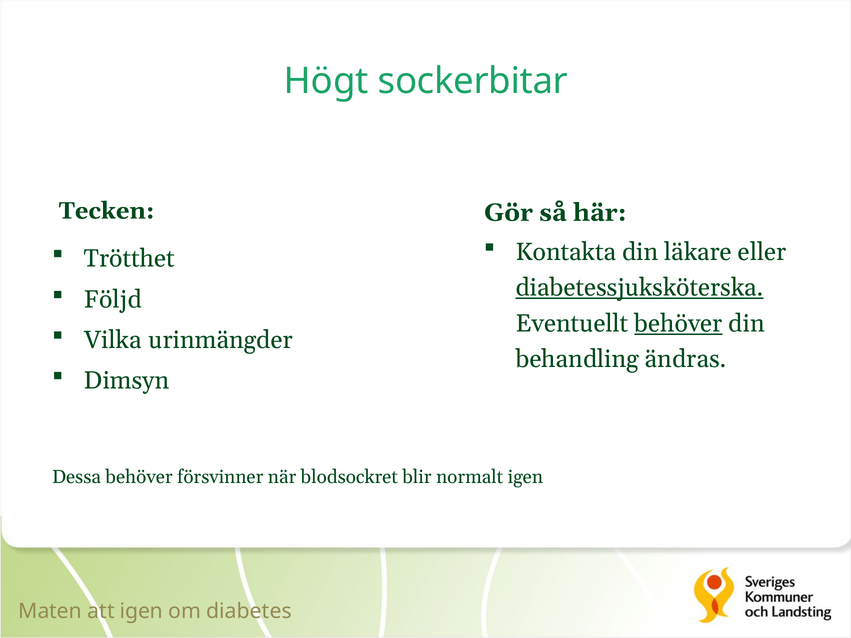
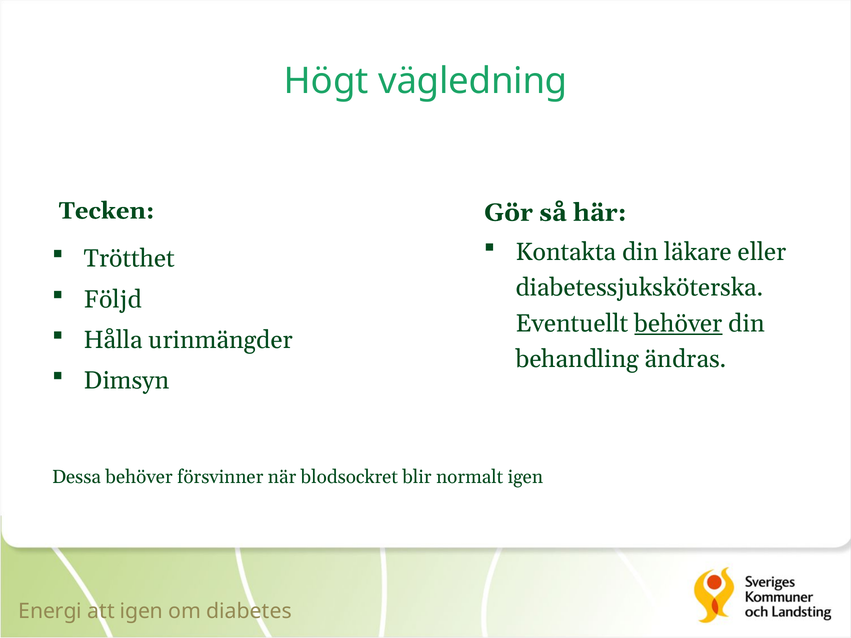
sockerbitar: sockerbitar -> vägledning
diabetessjuksköterska underline: present -> none
Vilka: Vilka -> Hålla
Maten: Maten -> Energi
